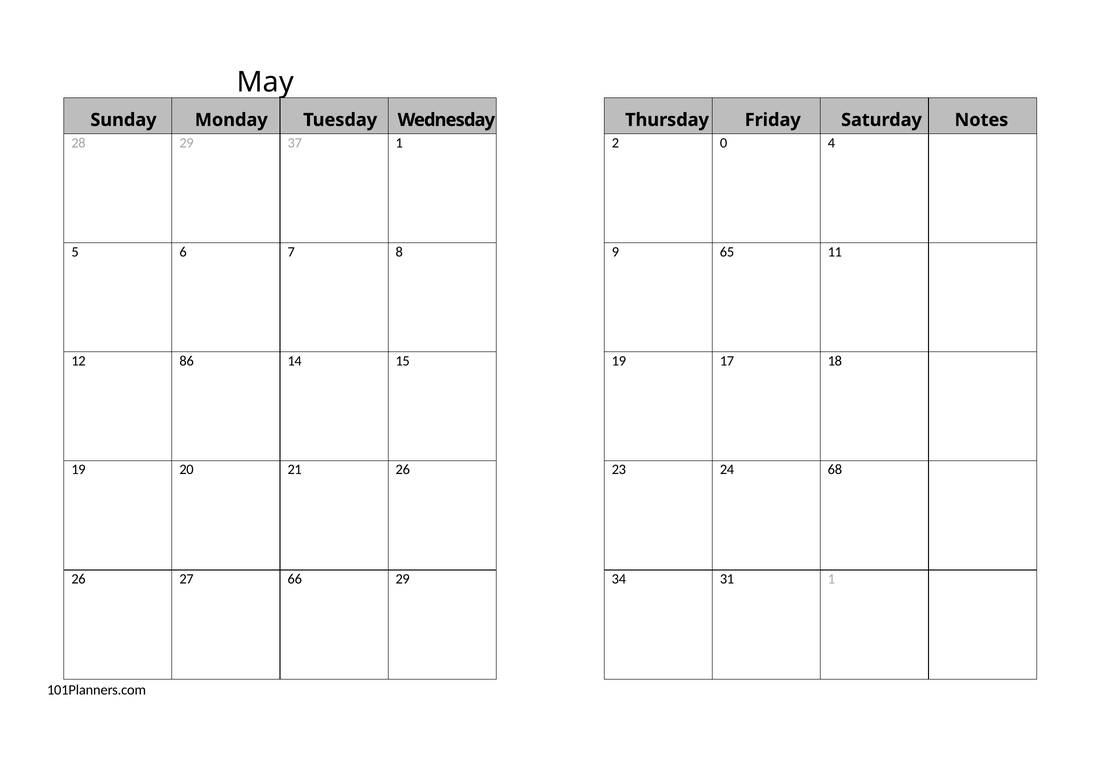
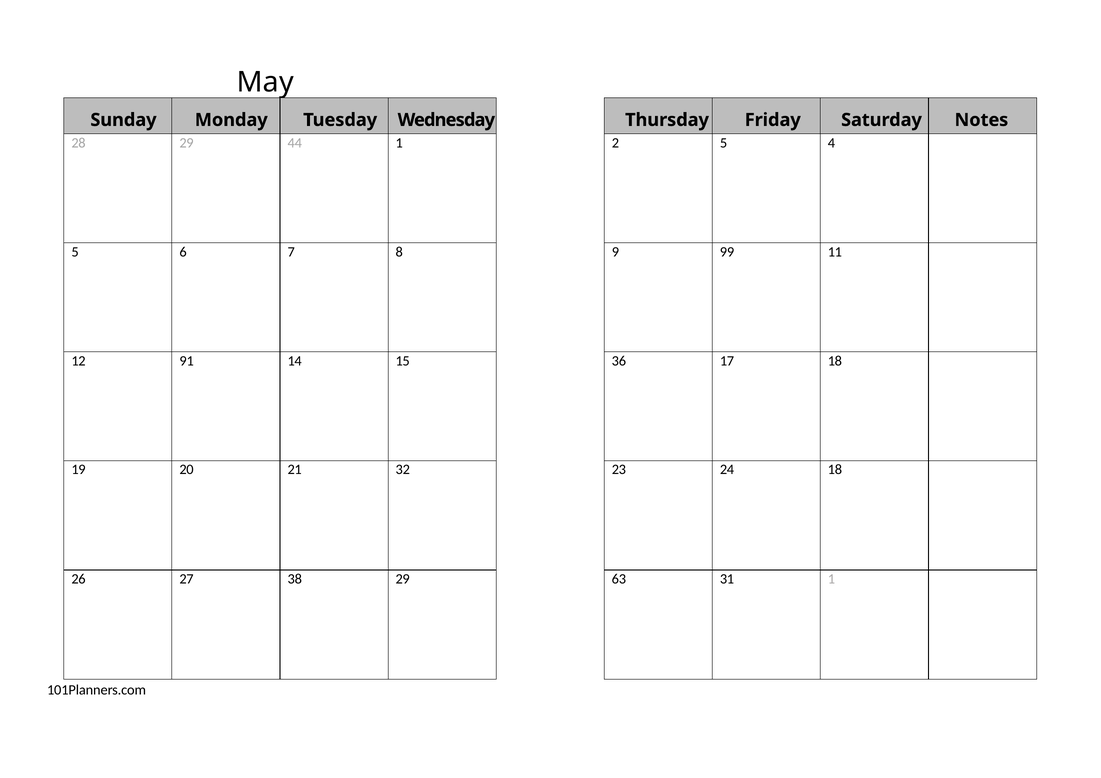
37: 37 -> 44
2 0: 0 -> 5
65: 65 -> 99
86: 86 -> 91
15 19: 19 -> 36
21 26: 26 -> 32
24 68: 68 -> 18
66: 66 -> 38
34: 34 -> 63
